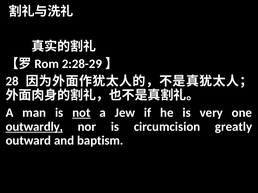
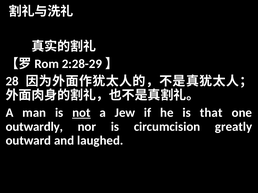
very: very -> that
outwardly underline: present -> none
baptism: baptism -> laughed
